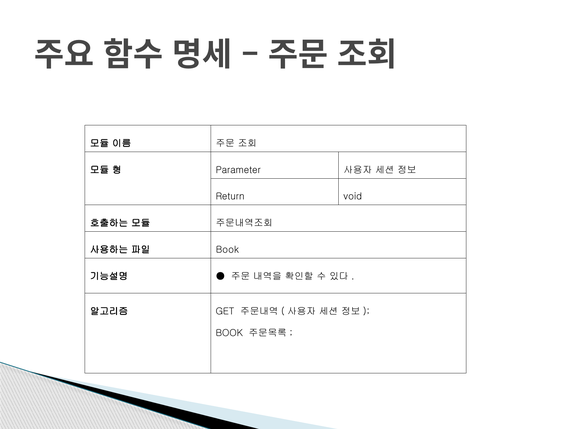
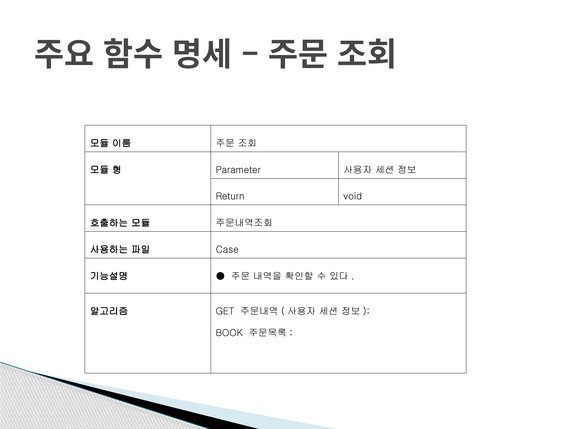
Book at (227, 250): Book -> Case
